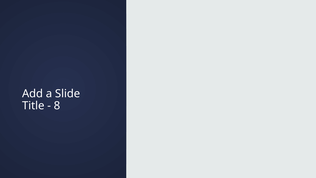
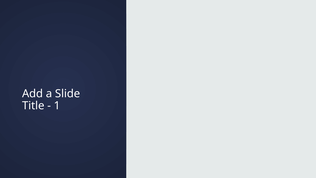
8: 8 -> 1
